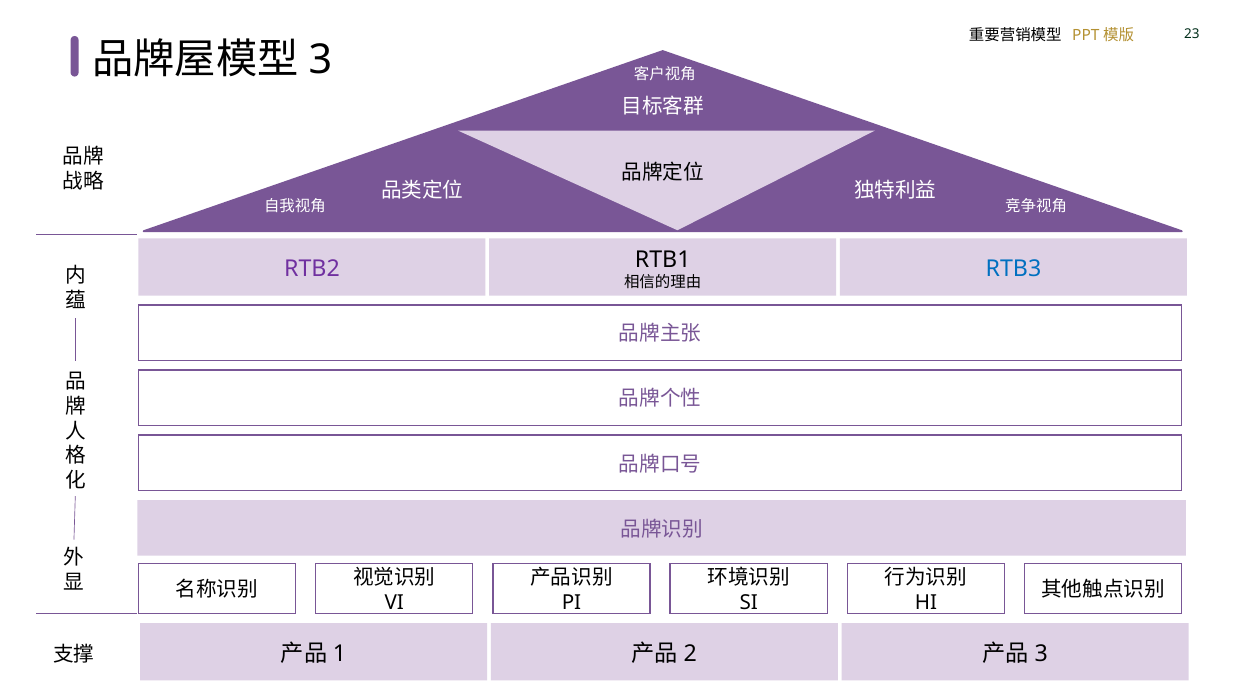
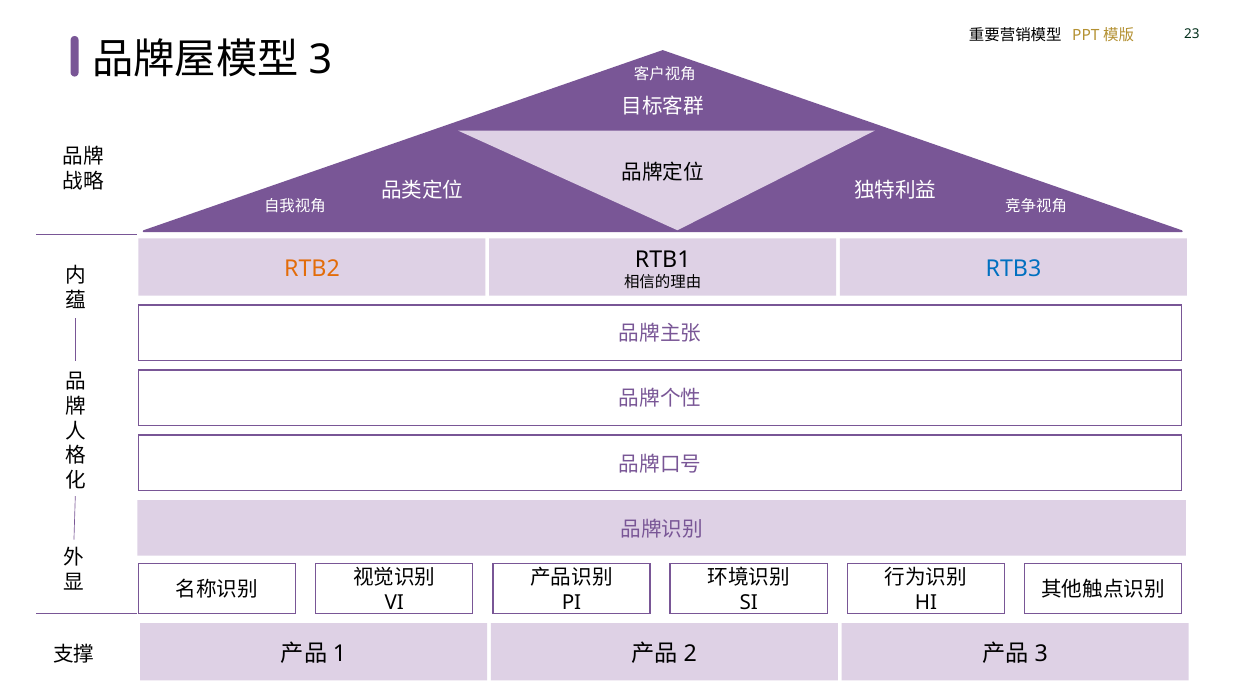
RTB2 colour: purple -> orange
